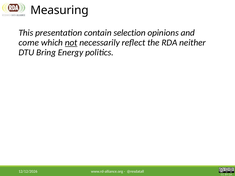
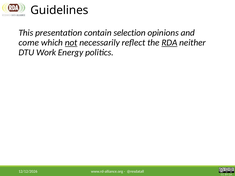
Measuring: Measuring -> Guidelines
RDA underline: none -> present
Bring: Bring -> Work
